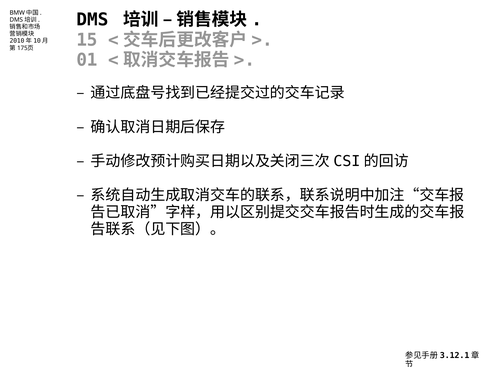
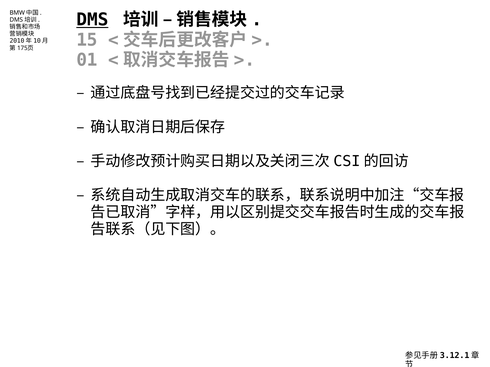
DMS underline: none -> present
